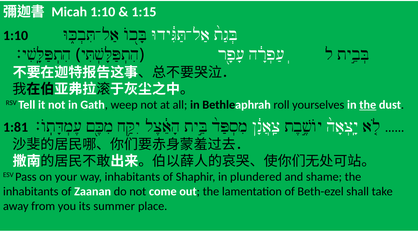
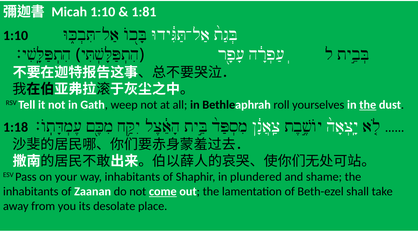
1:15: 1:15 -> 1:81
1:81: 1:81 -> 1:18
come underline: none -> present
summer: summer -> desolate
